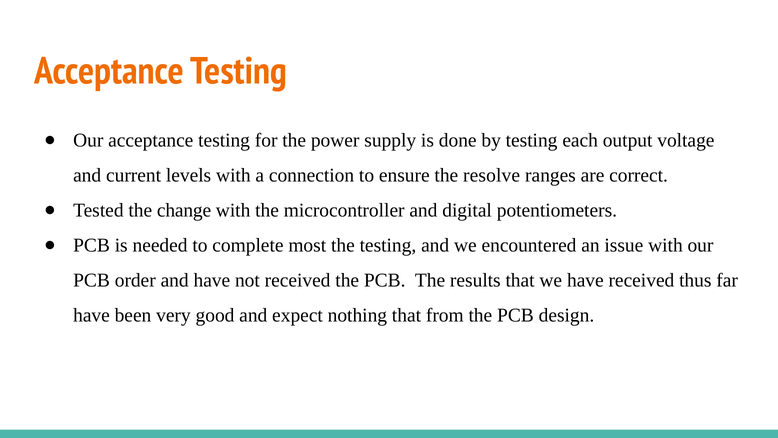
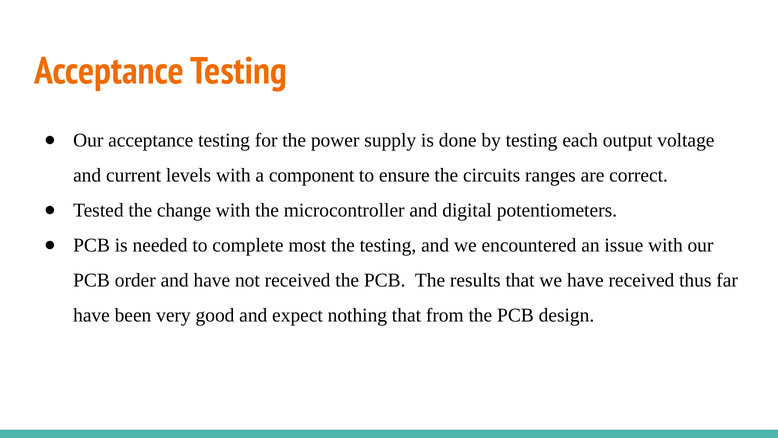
connection: connection -> component
resolve: resolve -> circuits
